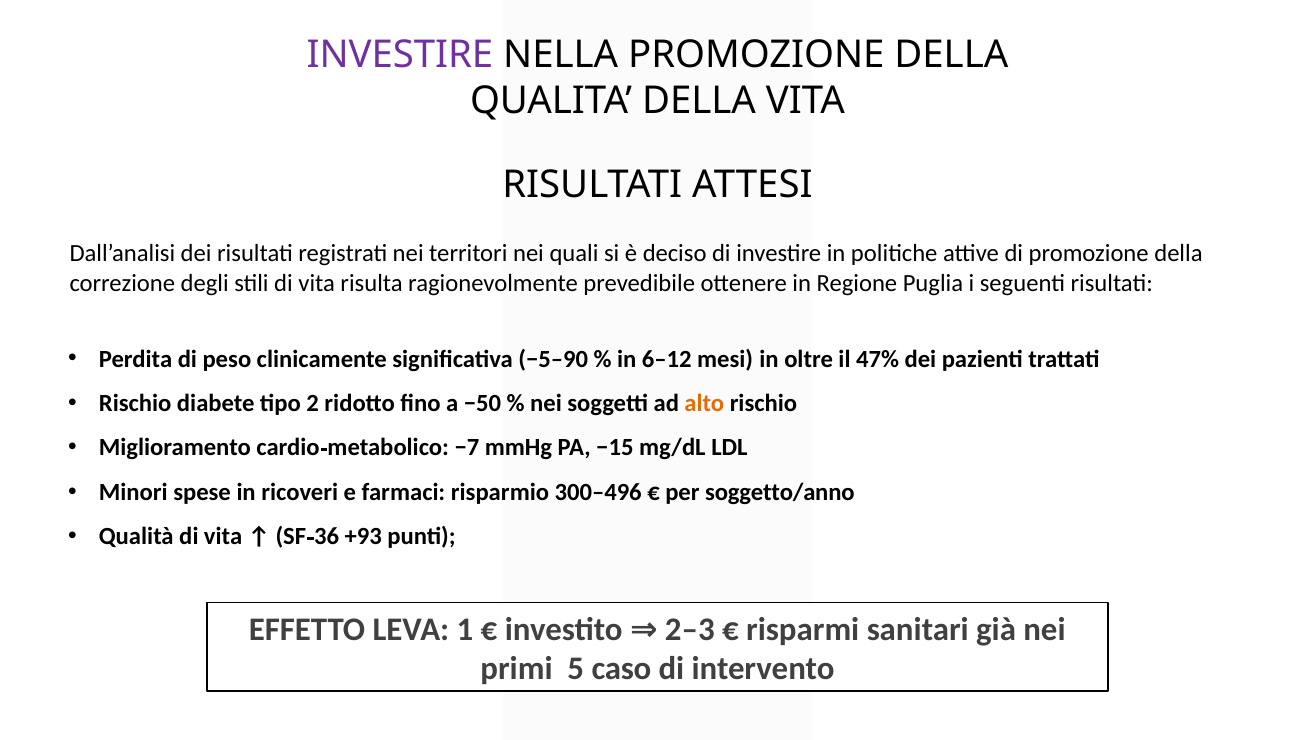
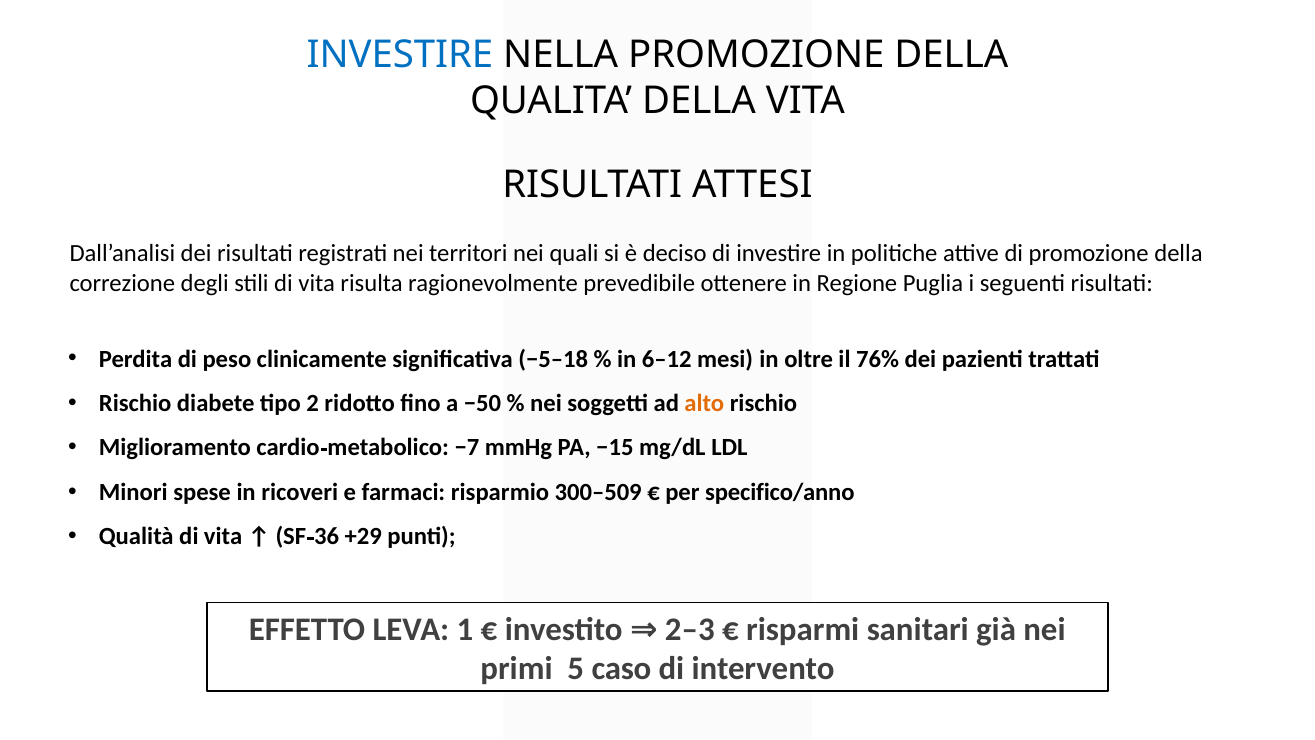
INVESTIRE at (400, 54) colour: purple -> blue
−5–90: −5–90 -> −5–18
47%: 47% -> 76%
300–496: 300–496 -> 300–509
soggetto/anno: soggetto/anno -> specifico/anno
+93: +93 -> +29
